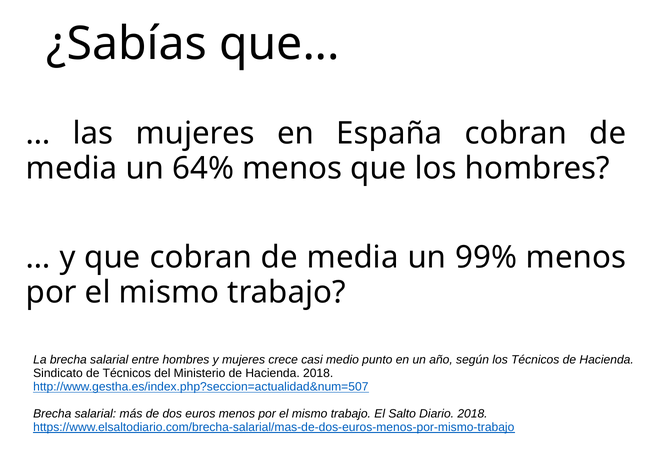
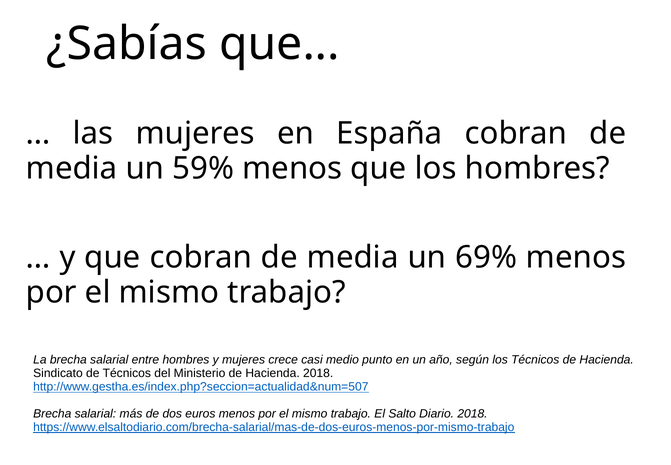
64%: 64% -> 59%
99%: 99% -> 69%
